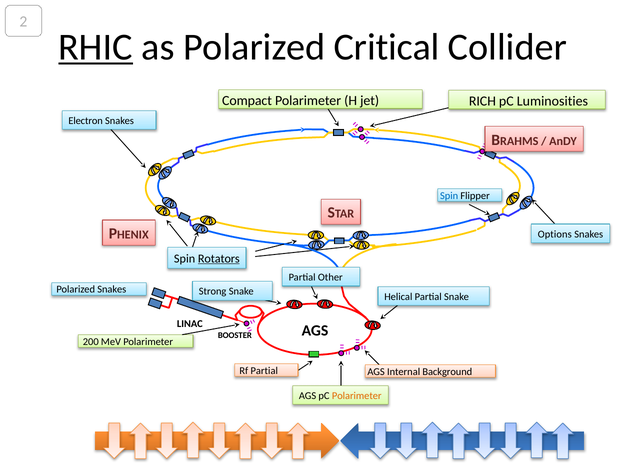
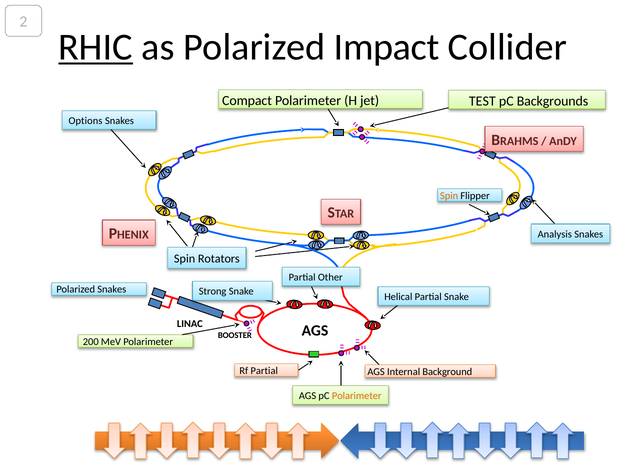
Critical: Critical -> Impact
RICH: RICH -> TEST
Luminosities: Luminosities -> Backgrounds
Electron: Electron -> Options
Spin at (449, 196) colour: blue -> orange
Options: Options -> Analysis
Rotators underline: present -> none
